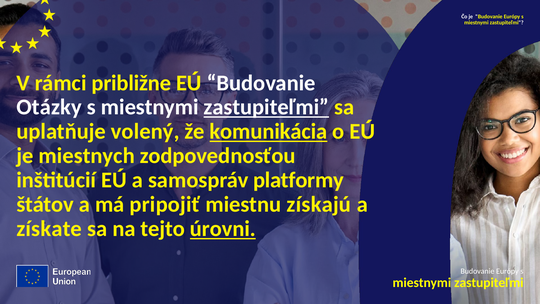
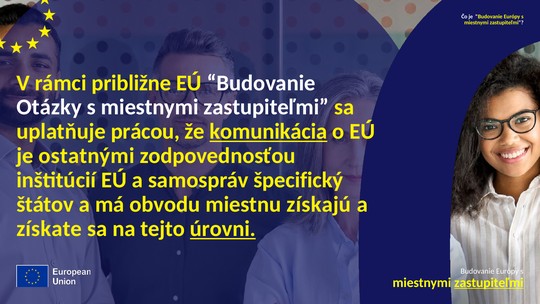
zastupiteľmi at (266, 107) underline: present -> none
volený: volený -> prácou
miestnych: miestnych -> ostatnými
platformy: platformy -> špecifický
pripojiť: pripojiť -> obvodu
zastupiteľmi at (489, 282) underline: none -> present
